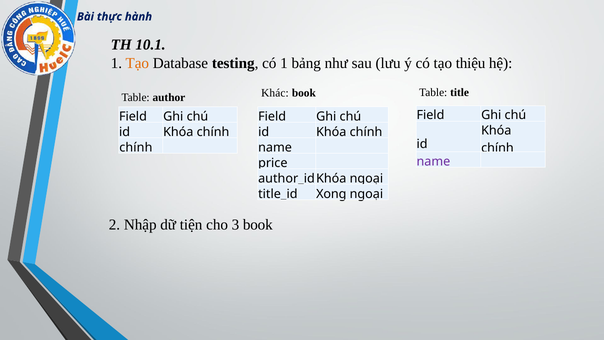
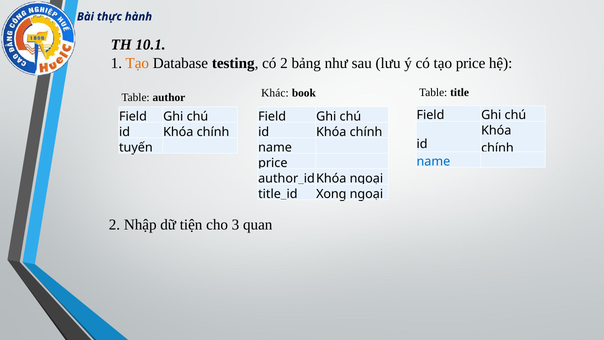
có 1: 1 -> 2
thiệu: thiệu -> price
chính at (136, 148): chính -> tuyến
name at (433, 161) colour: purple -> blue
3 book: book -> quan
